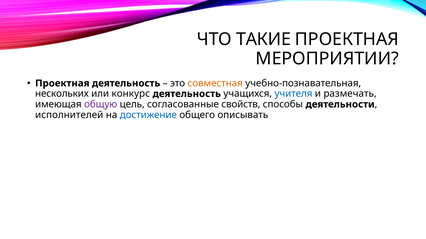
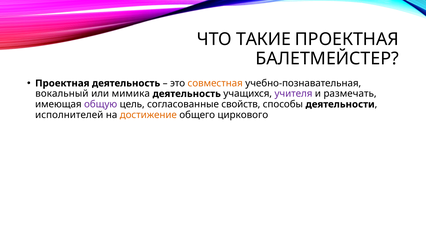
МЕРОПРИЯТИИ: МЕРОПРИЯТИИ -> БАЛЕТМЕЙСТЕР
нескольких: нескольких -> вокальный
конкурс: конкурс -> мимика
учителя colour: blue -> purple
достижение colour: blue -> orange
описывать: описывать -> циркового
